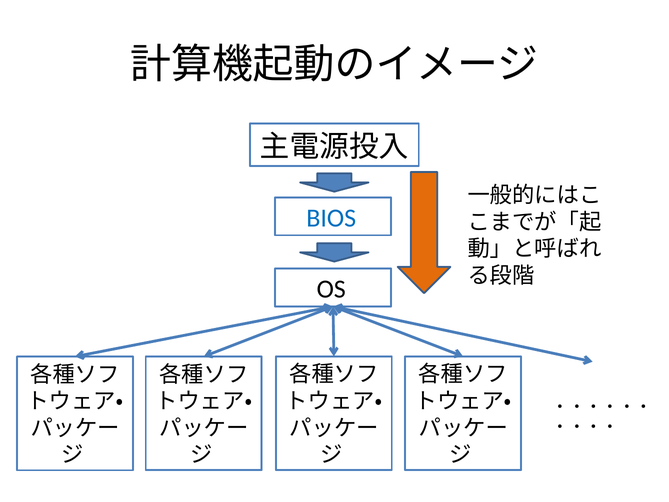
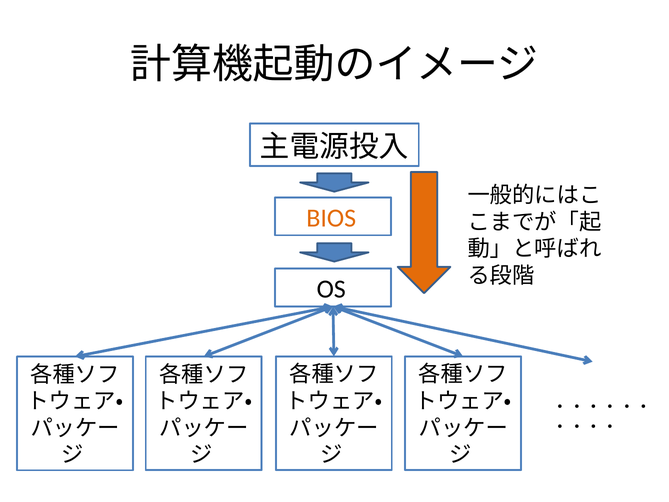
BIOS colour: blue -> orange
